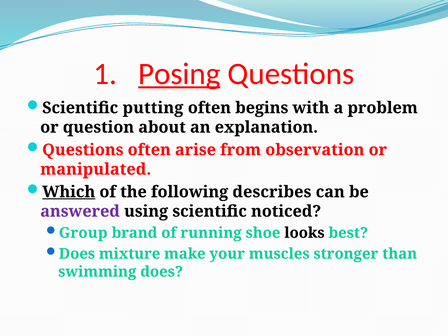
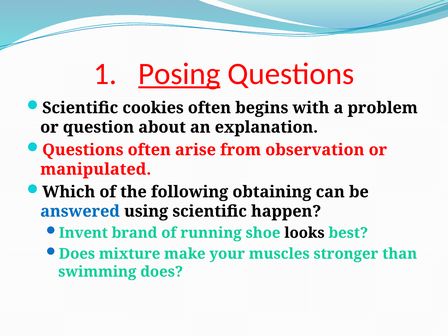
putting: putting -> cookies
Which underline: present -> none
describes: describes -> obtaining
answered colour: purple -> blue
noticed: noticed -> happen
Group: Group -> Invent
